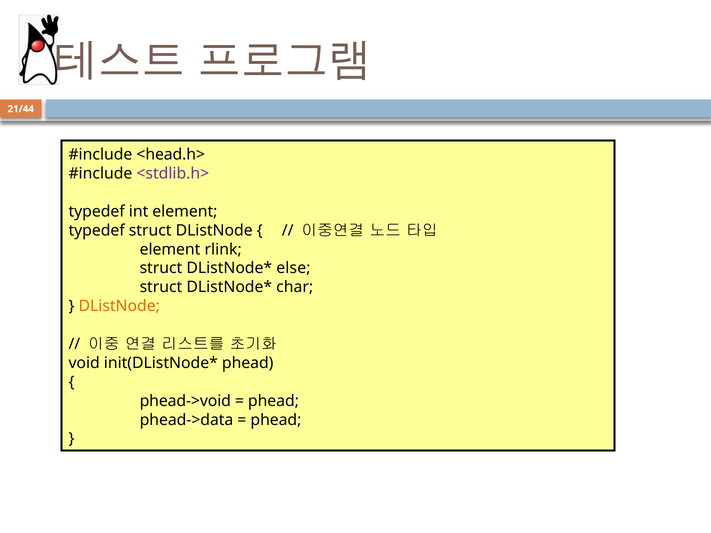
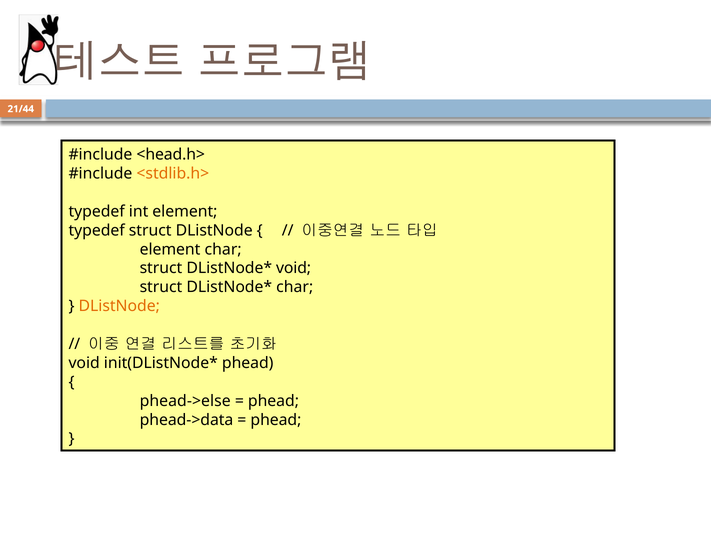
<stdlib.h> colour: purple -> orange
element rlink: rlink -> char
else at (293, 268): else -> void
phead->void: phead->void -> phead->else
